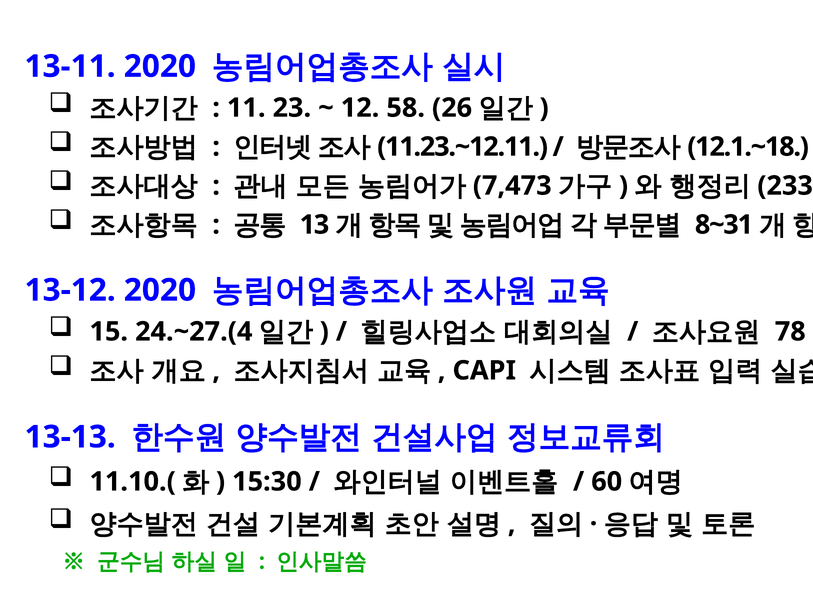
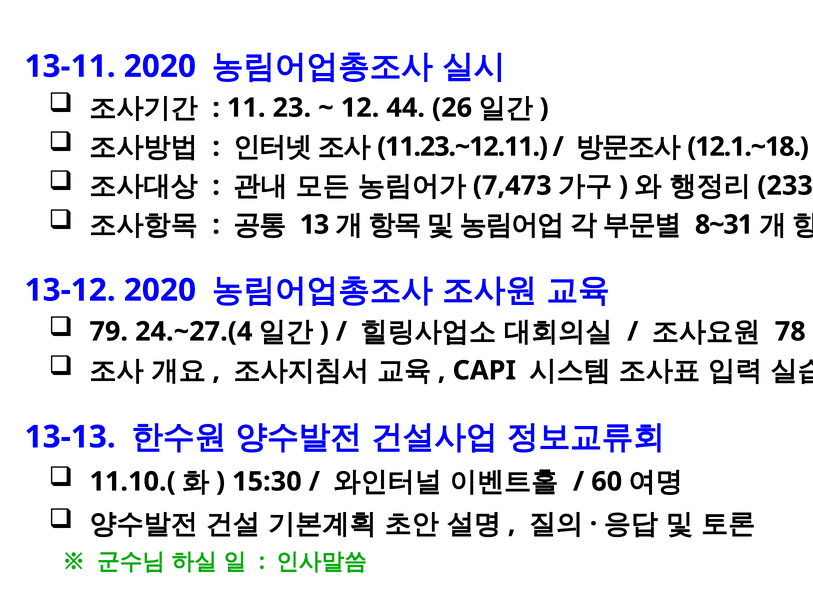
58: 58 -> 44
15: 15 -> 79
